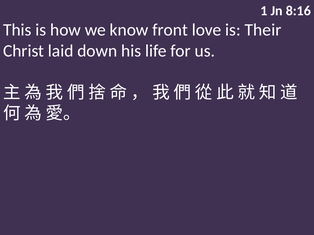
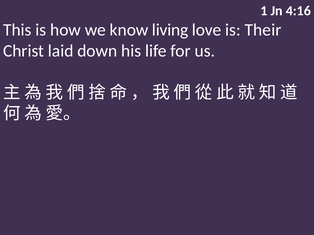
8:16: 8:16 -> 4:16
front: front -> living
